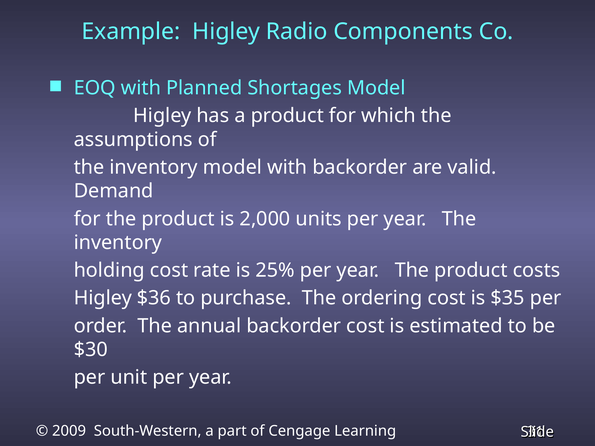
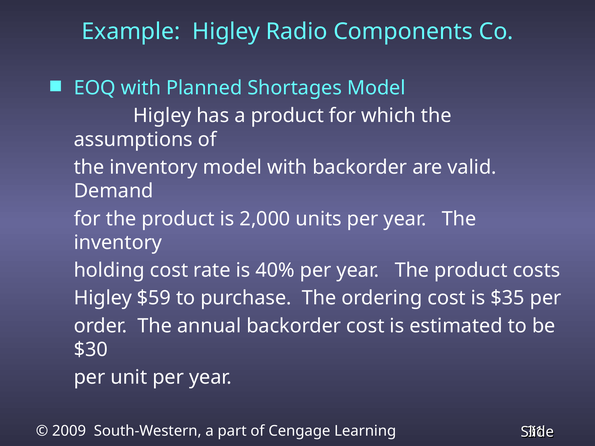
25%: 25% -> 40%
$36: $36 -> $59
